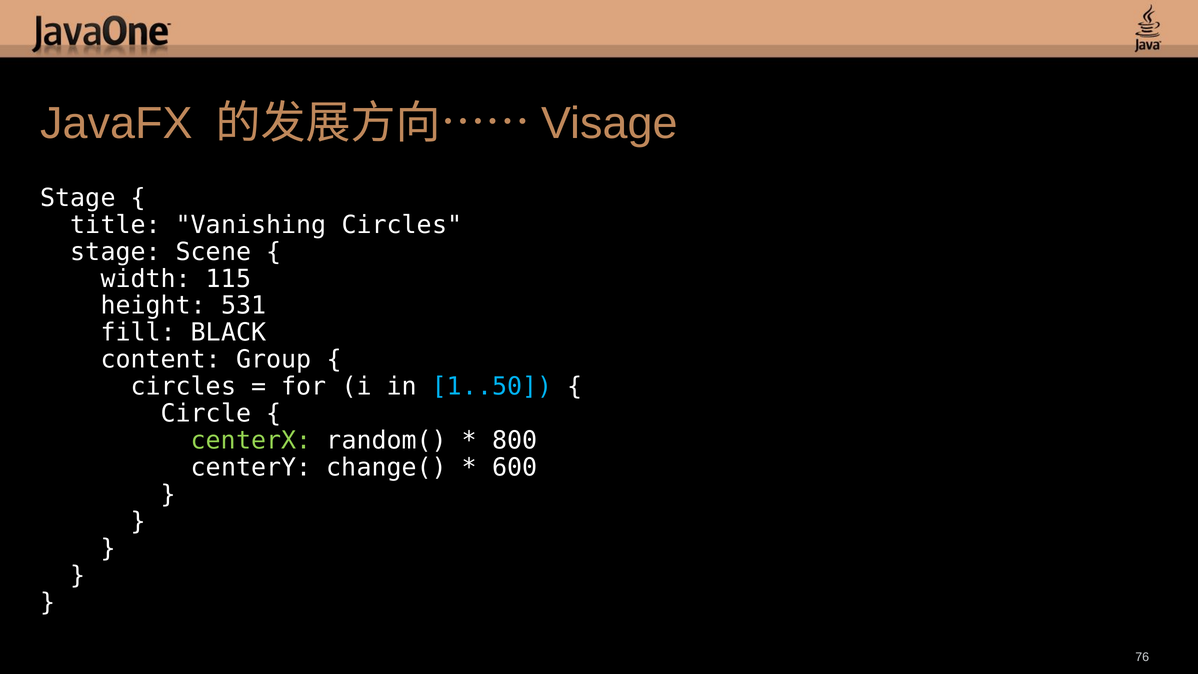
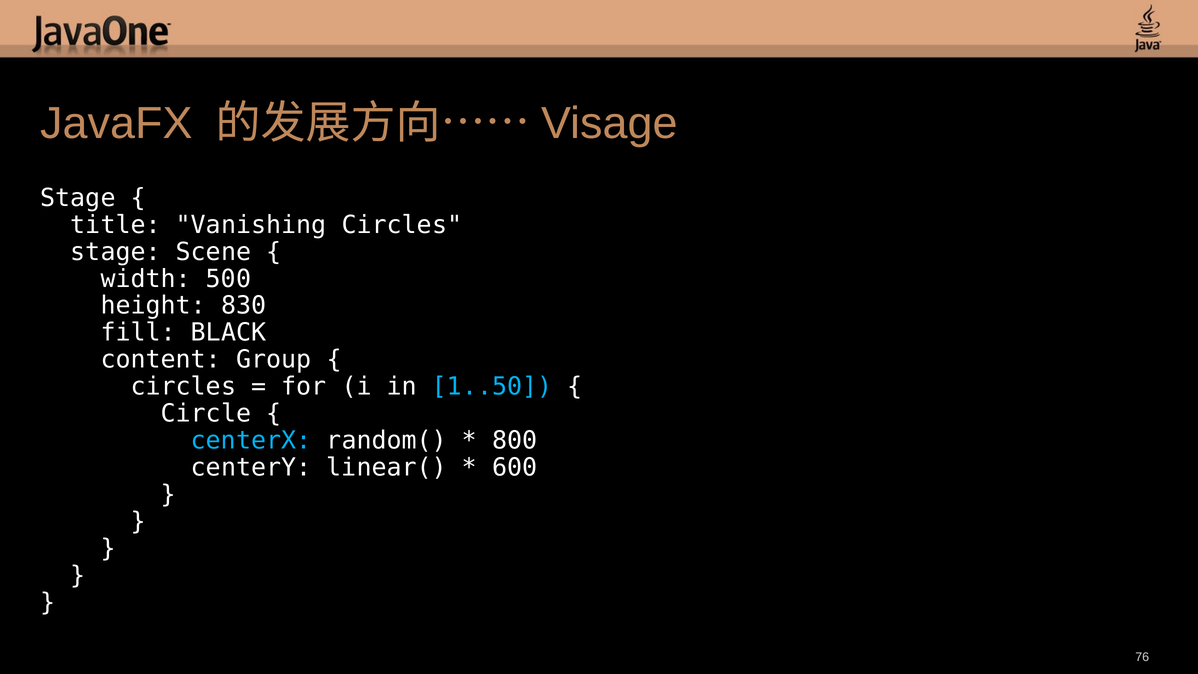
115: 115 -> 500
531: 531 -> 830
centerX colour: light green -> light blue
change(: change( -> linear(
